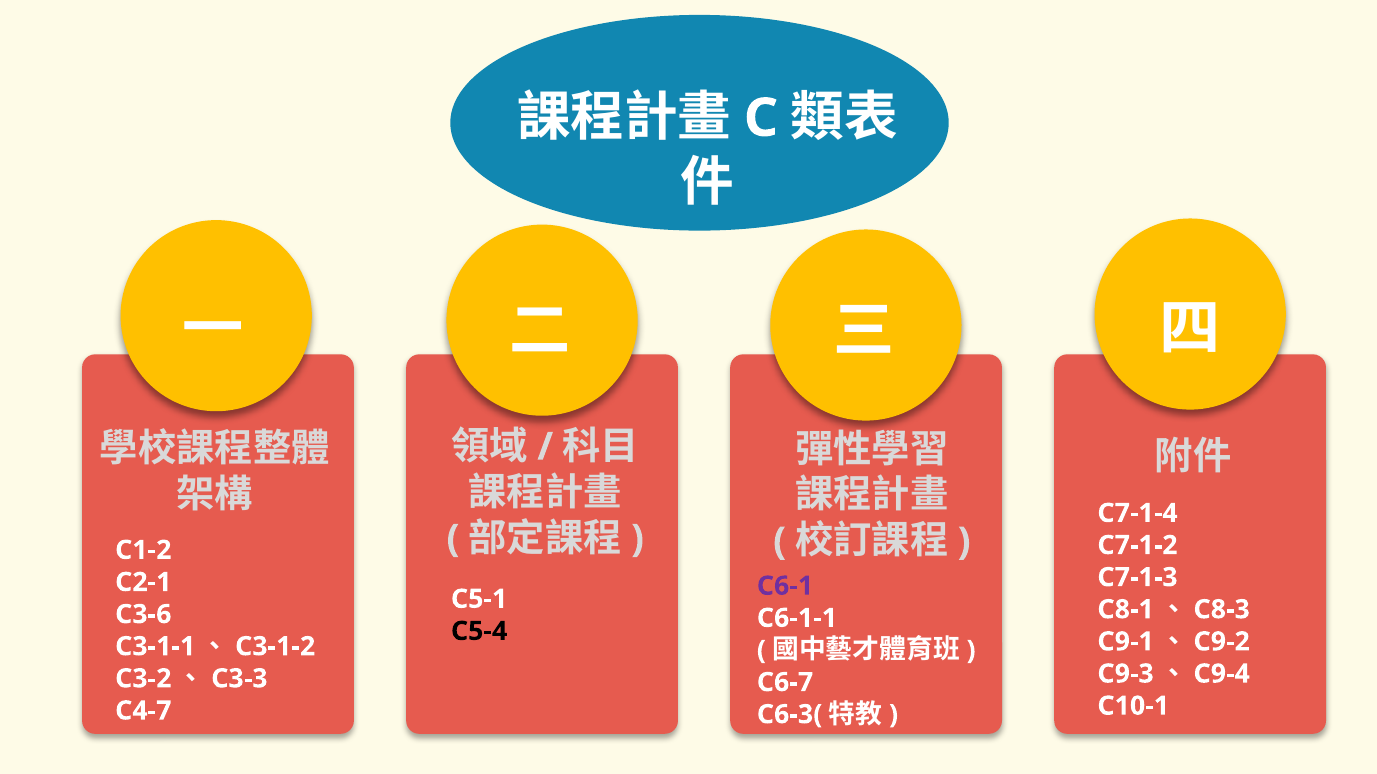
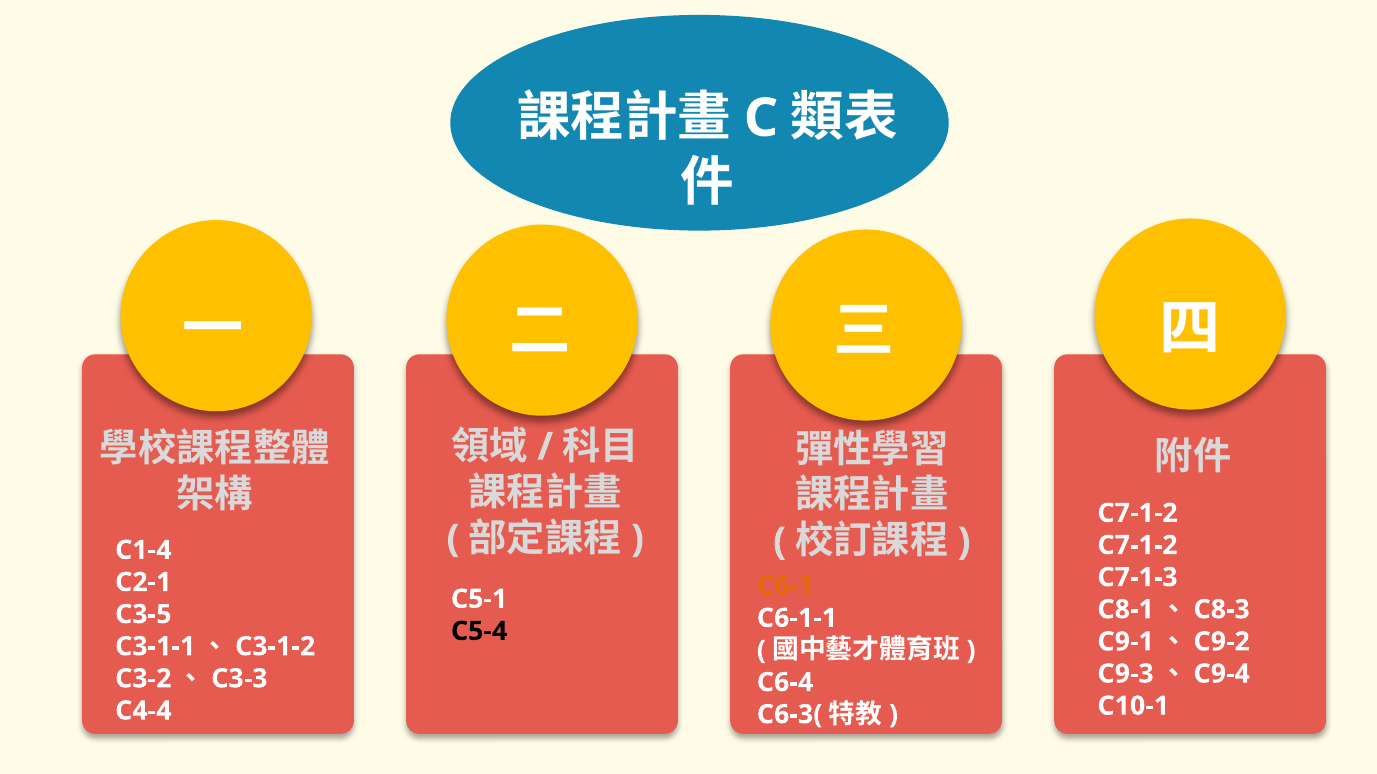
C7-1-4 at (1138, 514): C7-1-4 -> C7-1-2
C1-2: C1-2 -> C1-4
C6-1 colour: purple -> orange
C3-6: C3-6 -> C3-5
C6-7: C6-7 -> C6-4
C4-7: C4-7 -> C4-4
